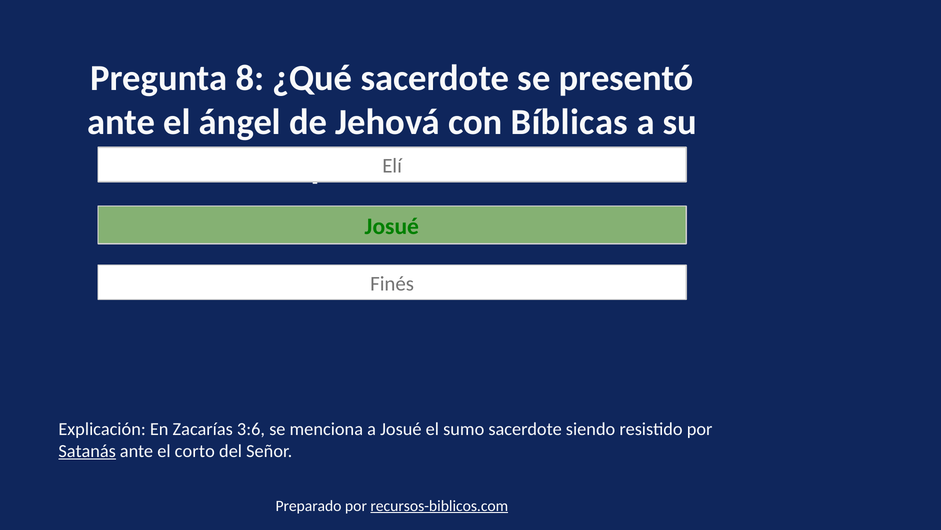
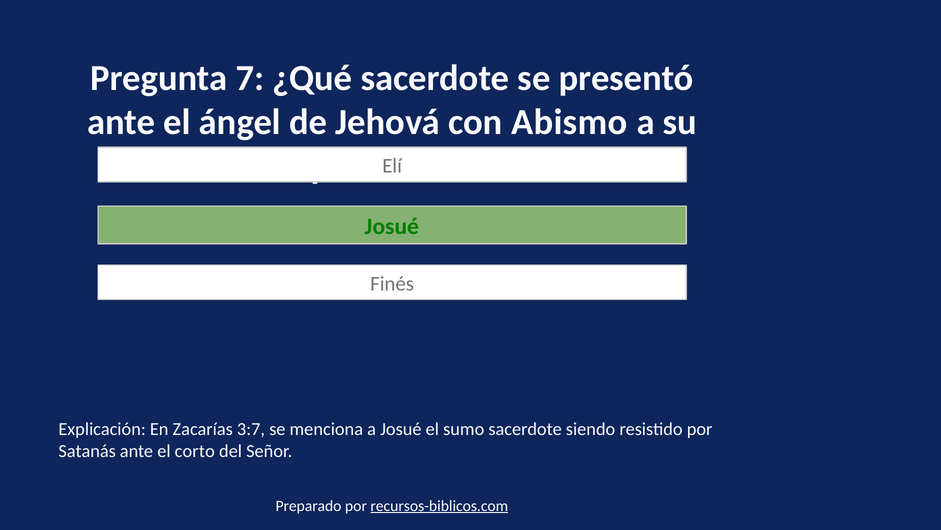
8: 8 -> 7
Bíblicas: Bíblicas -> Abismo
3:6: 3:6 -> 3:7
Satanás underline: present -> none
